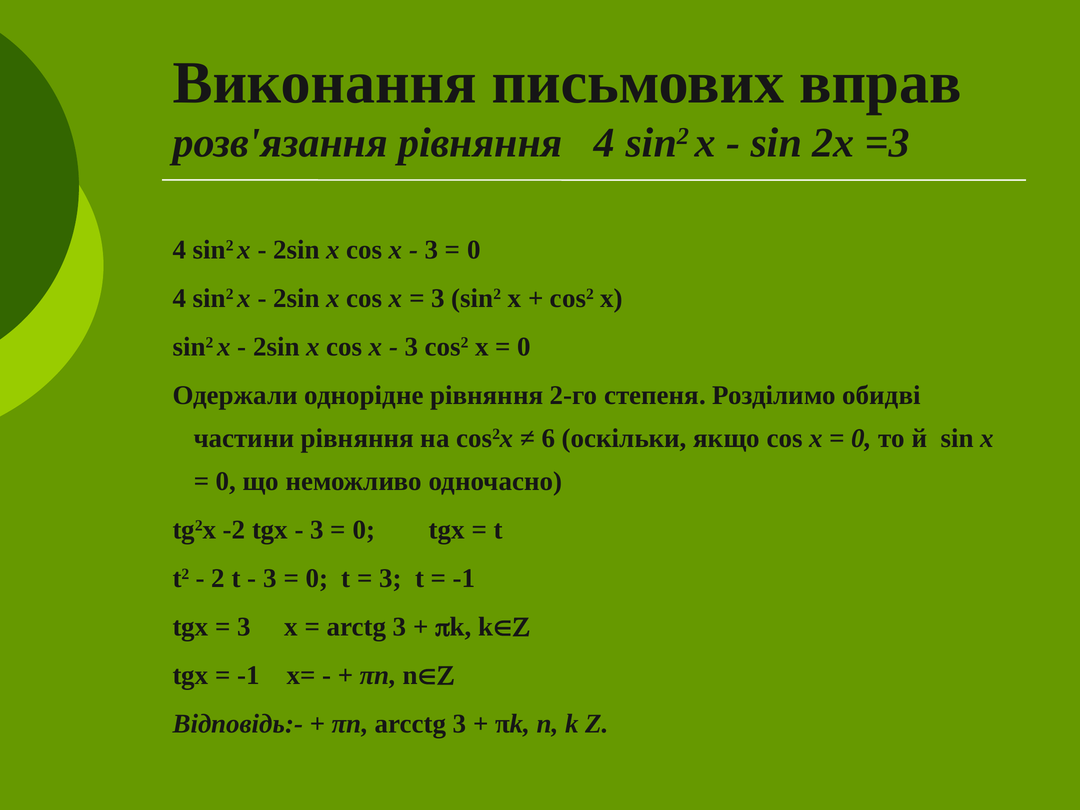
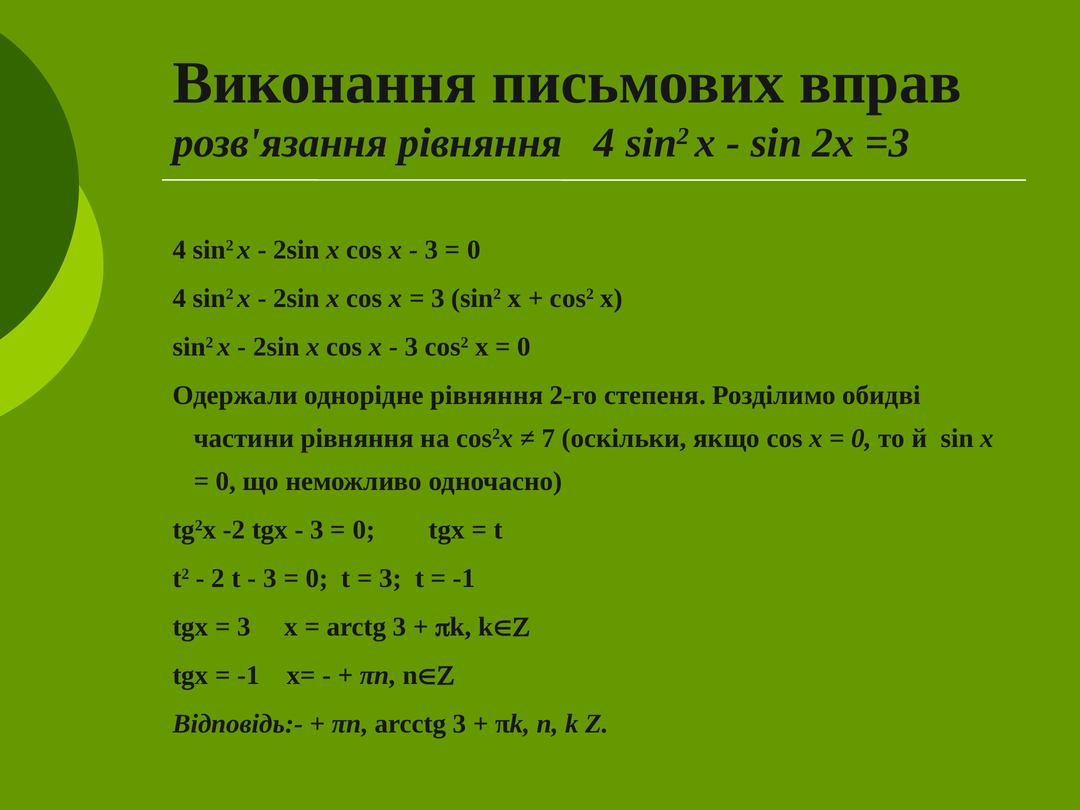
6: 6 -> 7
